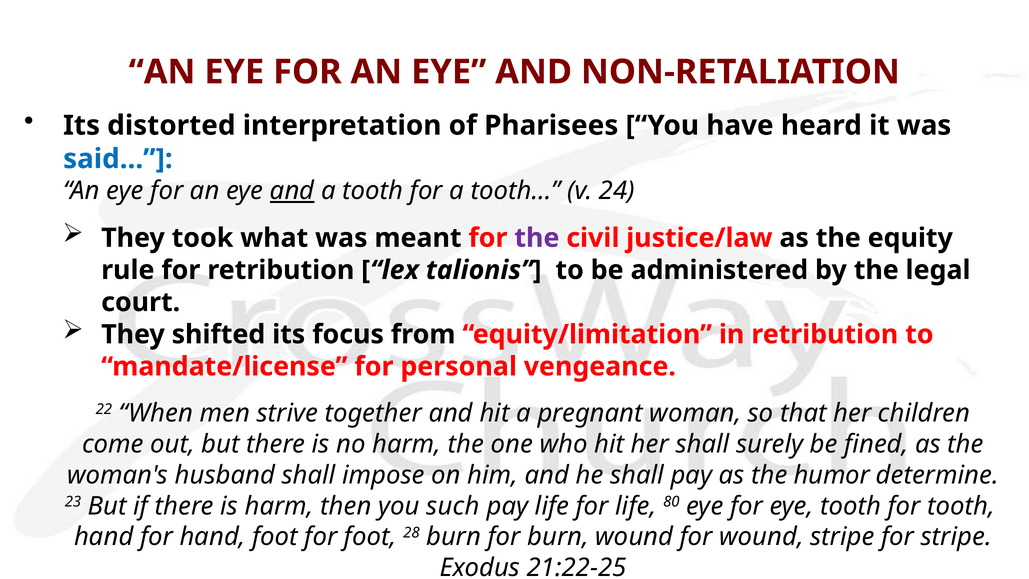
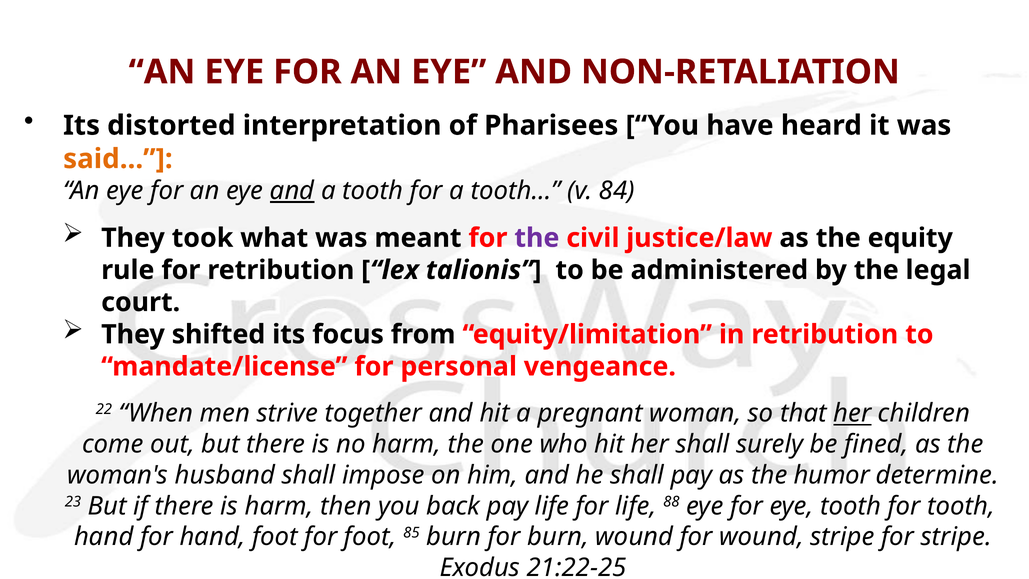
said colour: blue -> orange
24: 24 -> 84
her at (852, 413) underline: none -> present
such: such -> back
80: 80 -> 88
28: 28 -> 85
